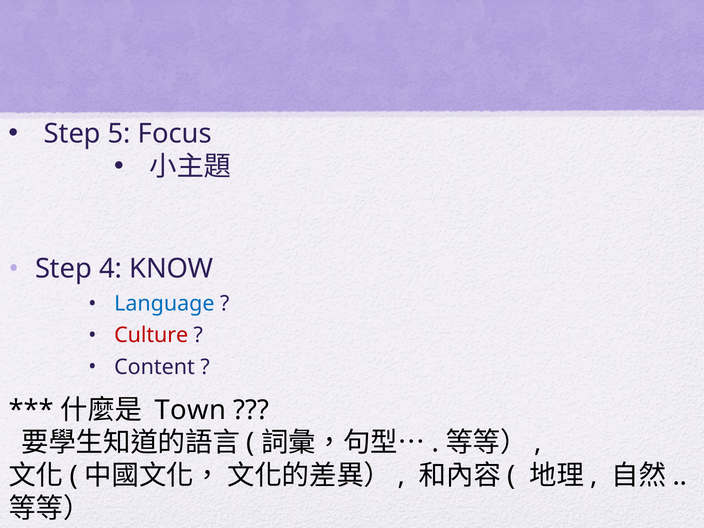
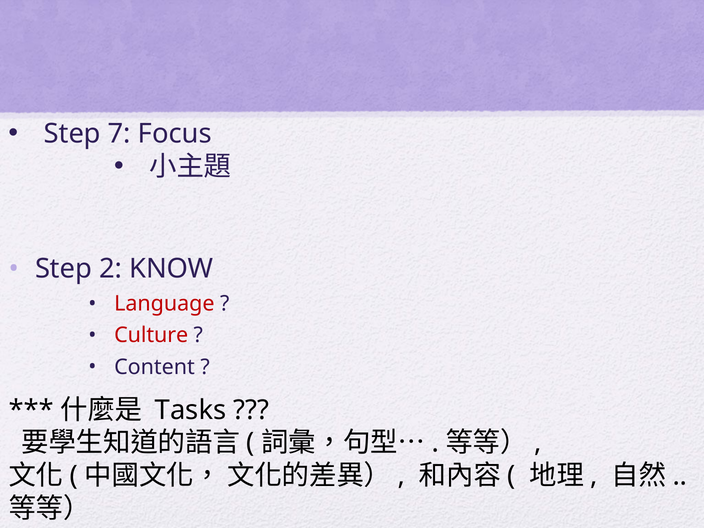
5: 5 -> 7
4: 4 -> 2
Language colour: blue -> red
Town: Town -> Tasks
